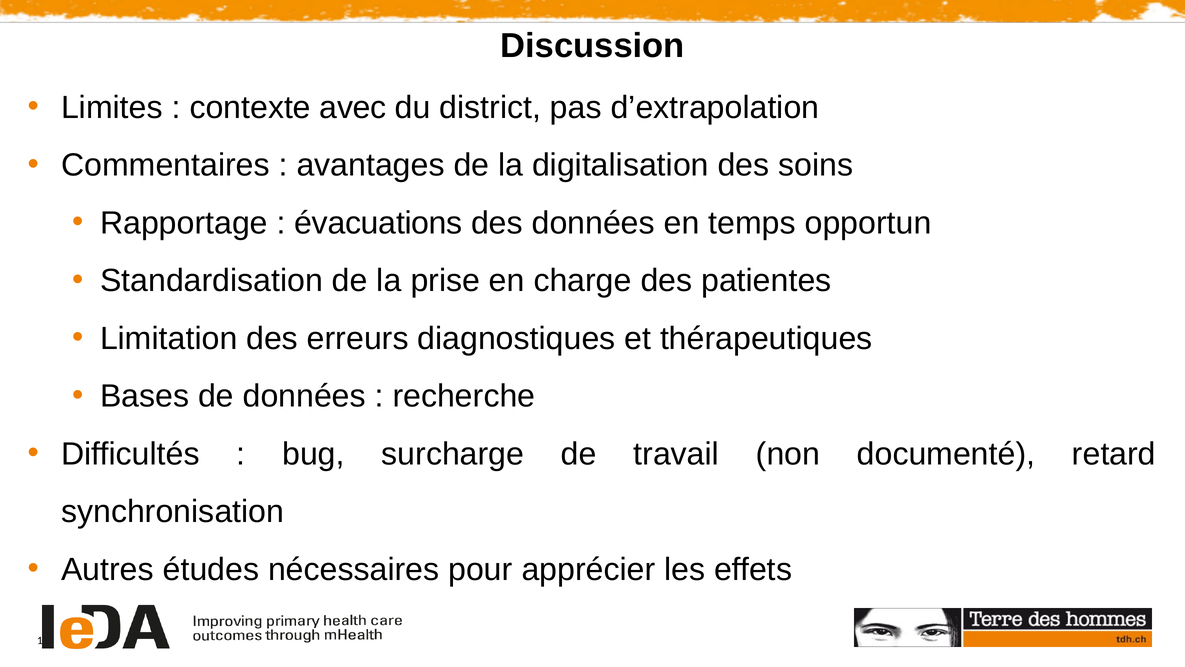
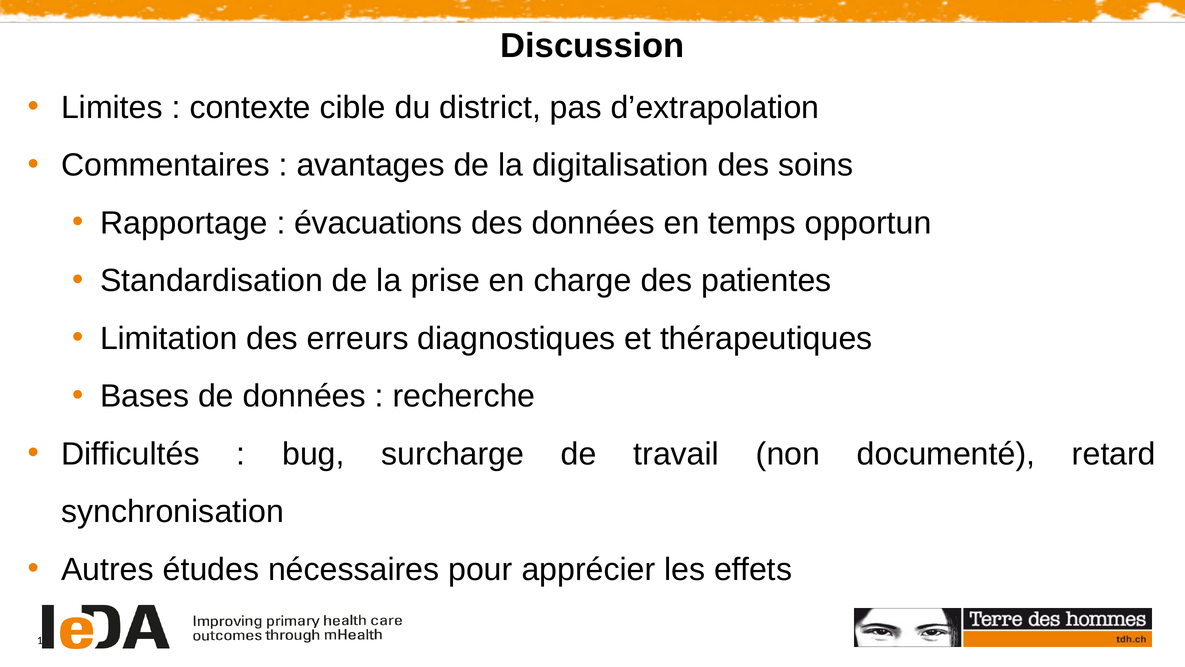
avec: avec -> cible
